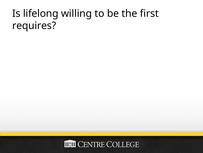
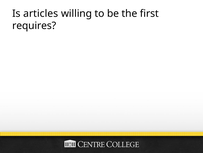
lifelong: lifelong -> articles
